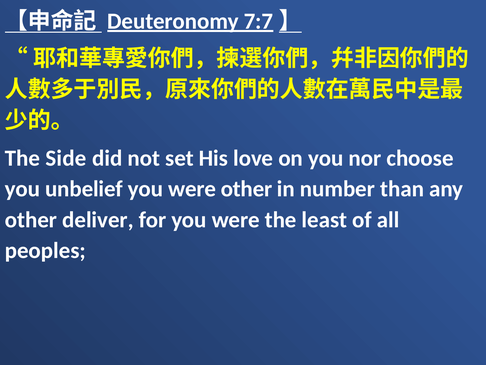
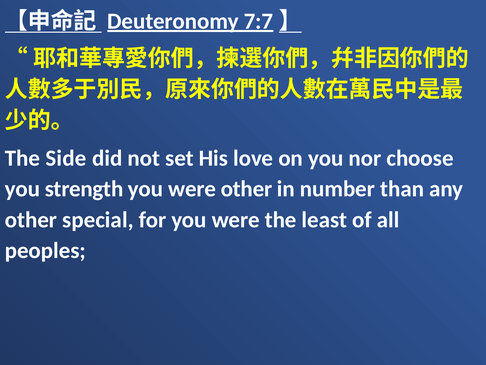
unbelief: unbelief -> strength
deliver: deliver -> special
